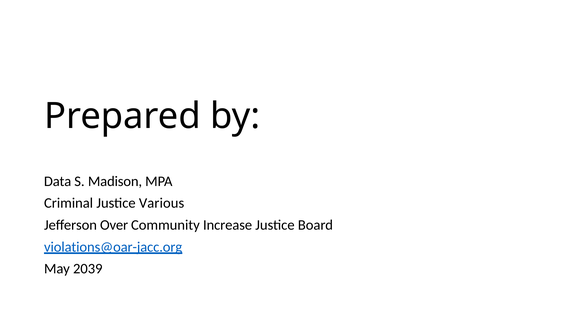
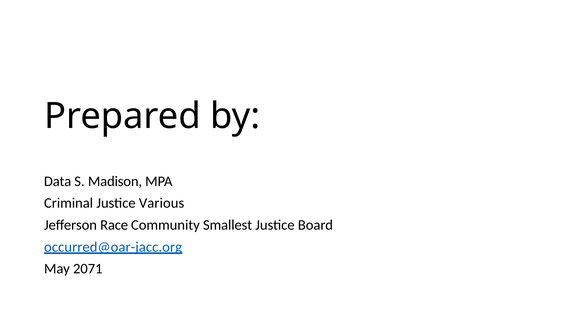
Over: Over -> Race
Increase: Increase -> Smallest
violations@oar-jacc.org: violations@oar-jacc.org -> occurred@oar-jacc.org
2039: 2039 -> 2071
